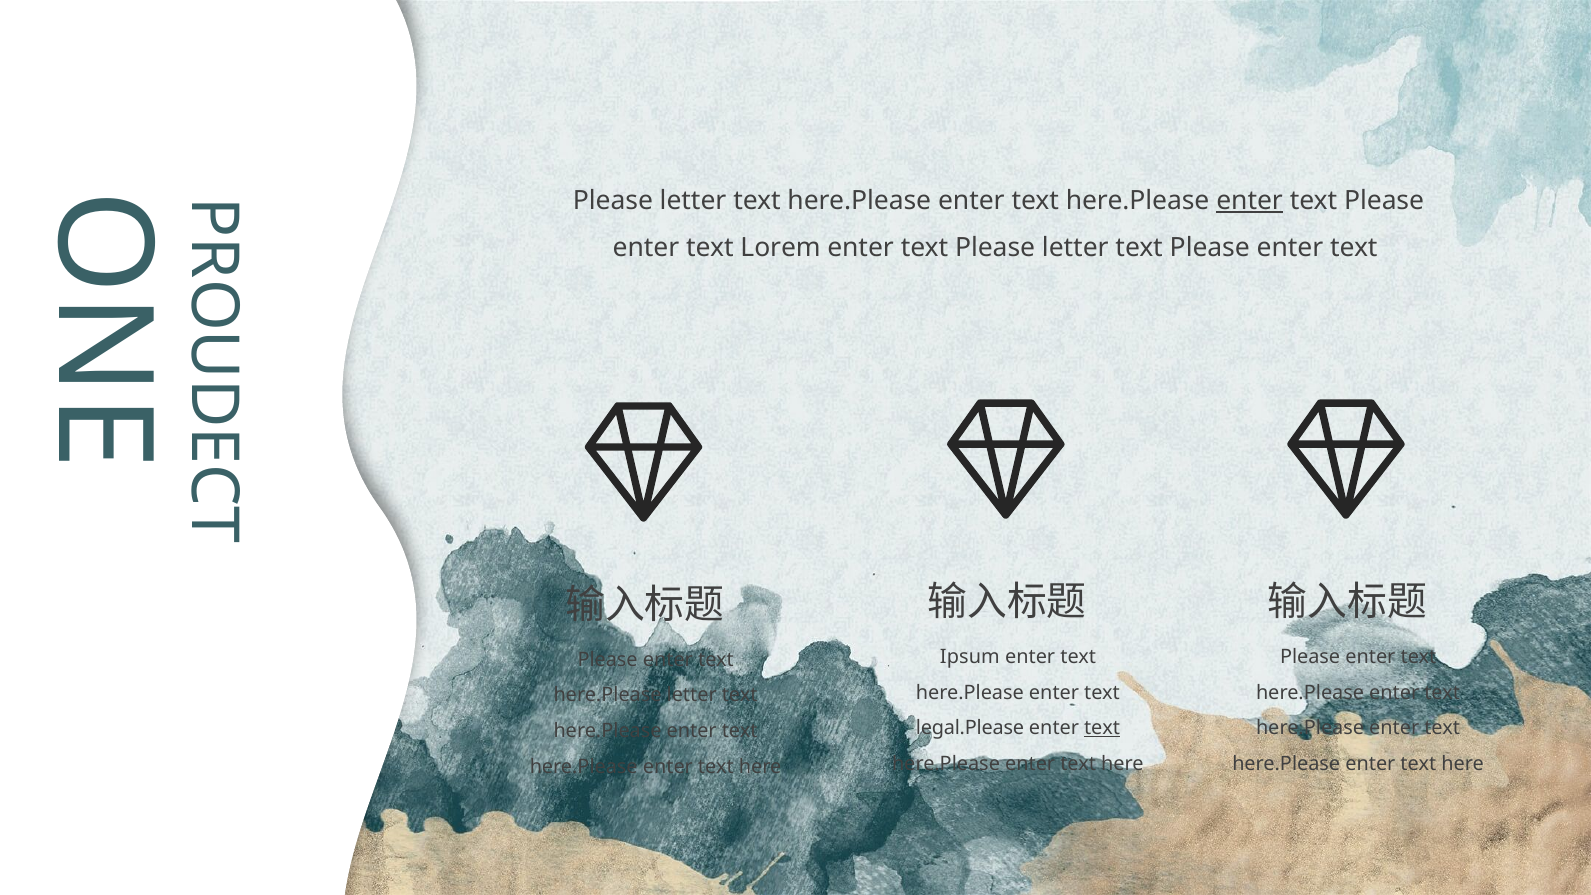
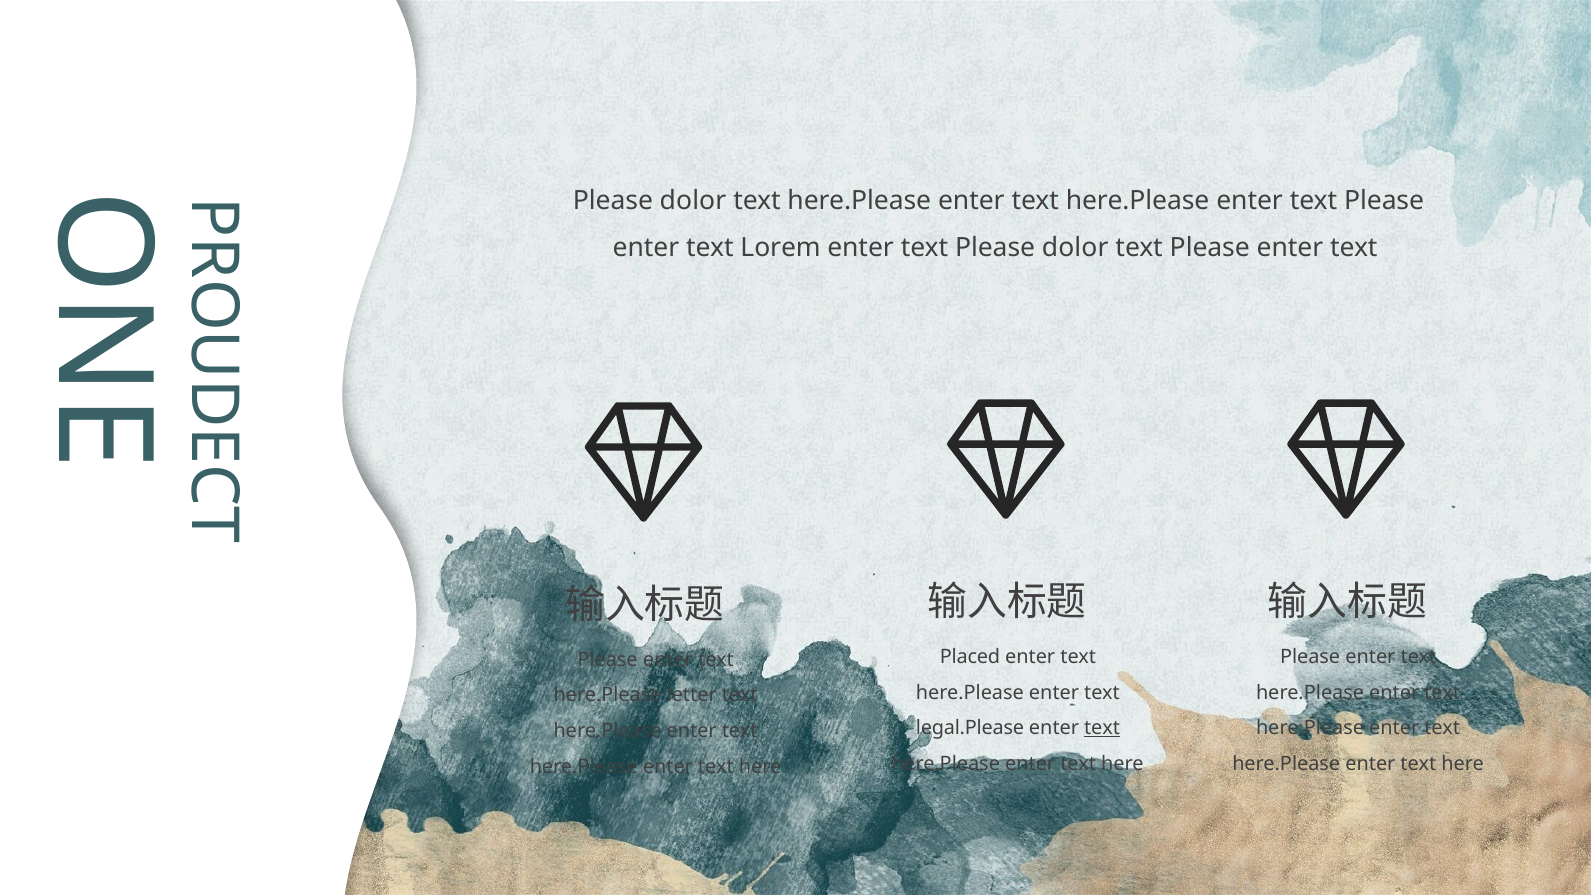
letter at (693, 200): letter -> dolor
enter at (1250, 200) underline: present -> none
text Please letter: letter -> dolor
Ipsum: Ipsum -> Placed
